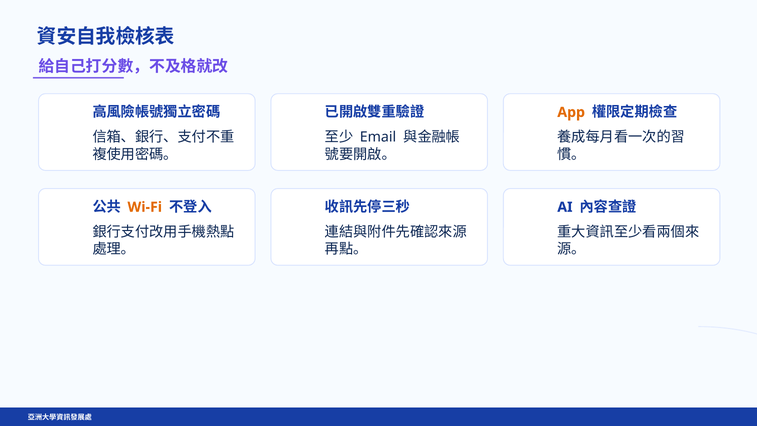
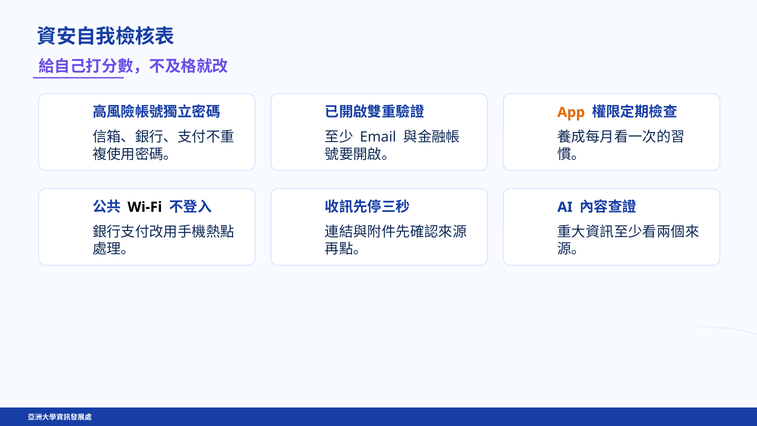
Wi-Fi colour: orange -> black
